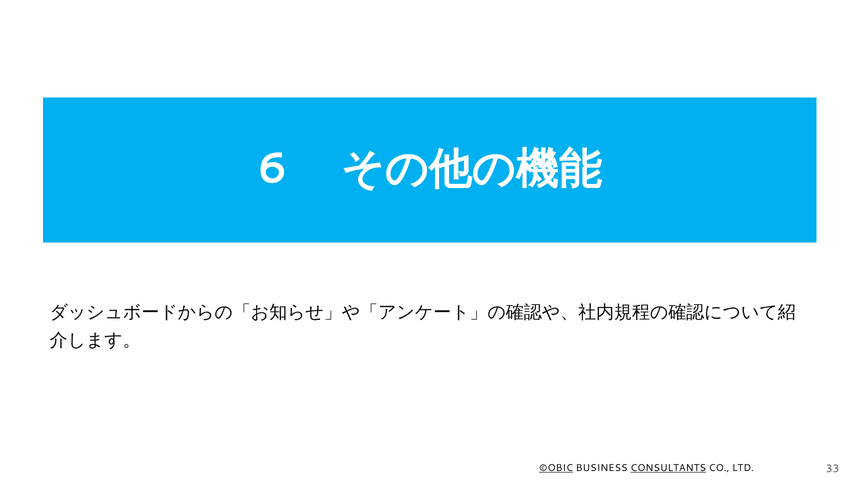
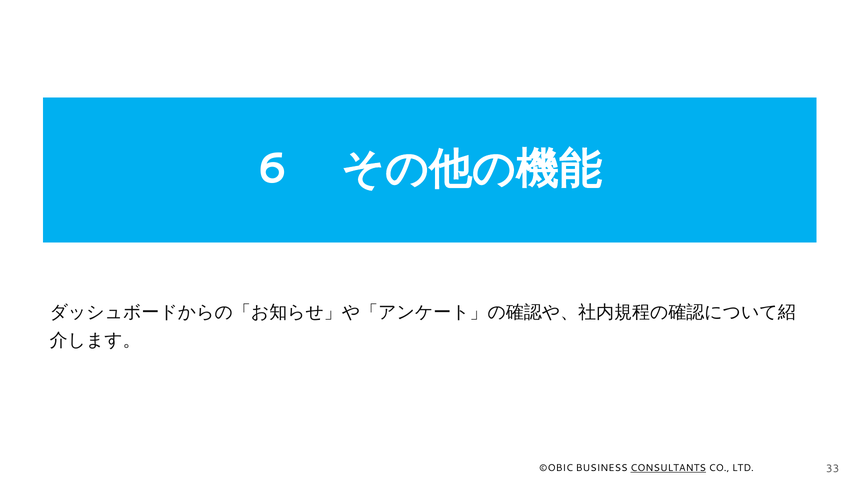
©OBIC underline: present -> none
